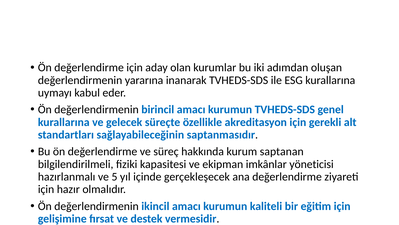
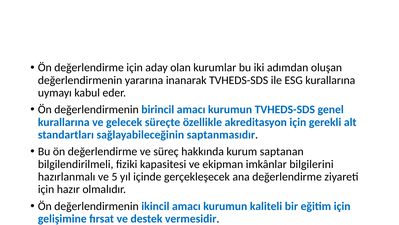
yöneticisi: yöneticisi -> bilgilerini
